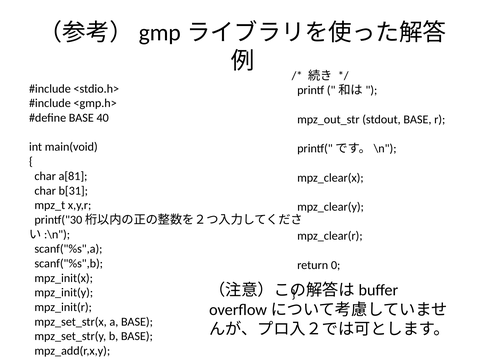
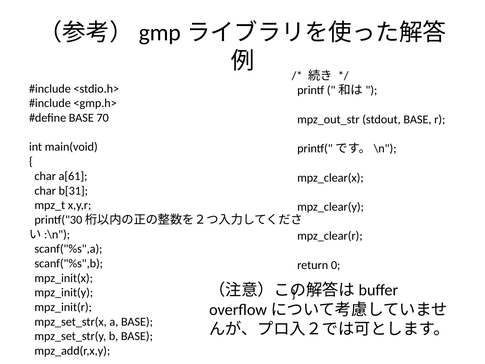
40: 40 -> 70
a[81: a[81 -> a[61
